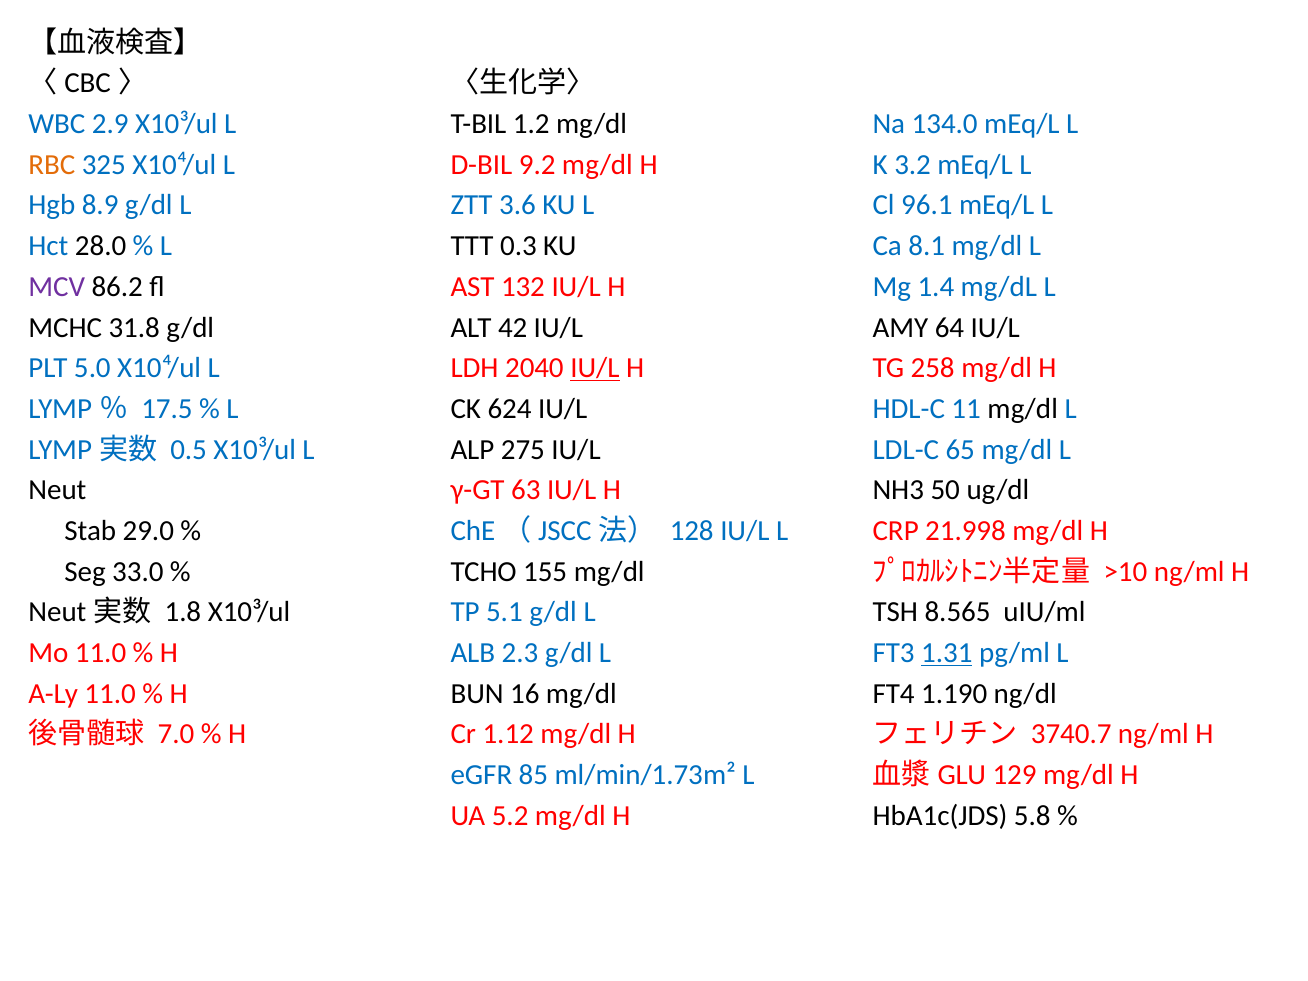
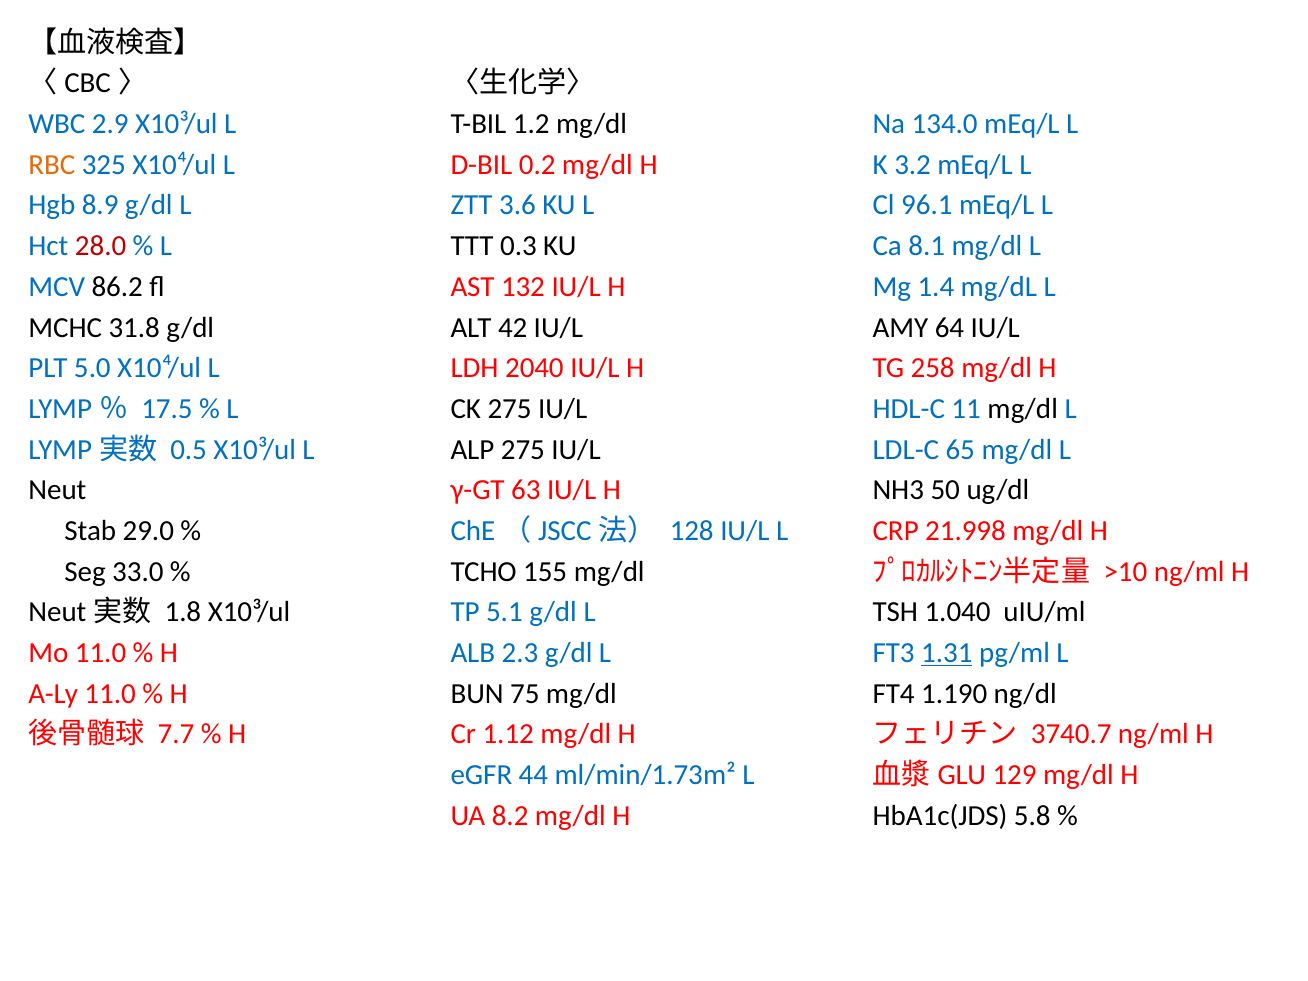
9.2: 9.2 -> 0.2
28.0 colour: black -> red
MCV colour: purple -> blue
IU/L at (595, 368) underline: present -> none
CK 624: 624 -> 275
8.565: 8.565 -> 1.040
16: 16 -> 75
7.0: 7.0 -> 7.7
85: 85 -> 44
5.2: 5.2 -> 8.2
